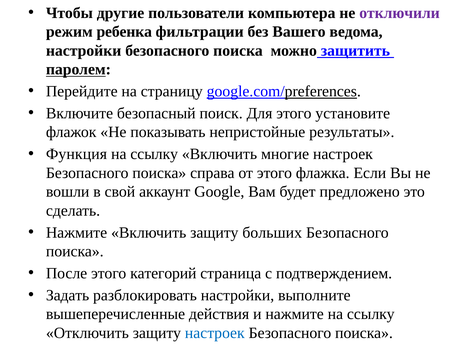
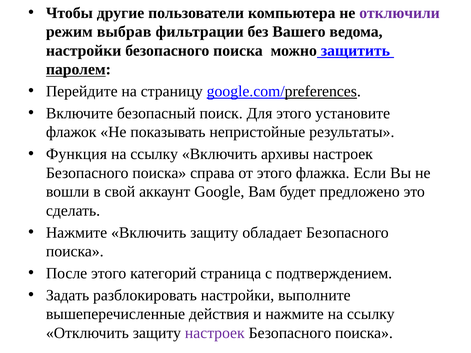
ребенка: ребенка -> выбрав
многие: многие -> архивы
больших: больших -> обладает
настроек at (215, 333) colour: blue -> purple
